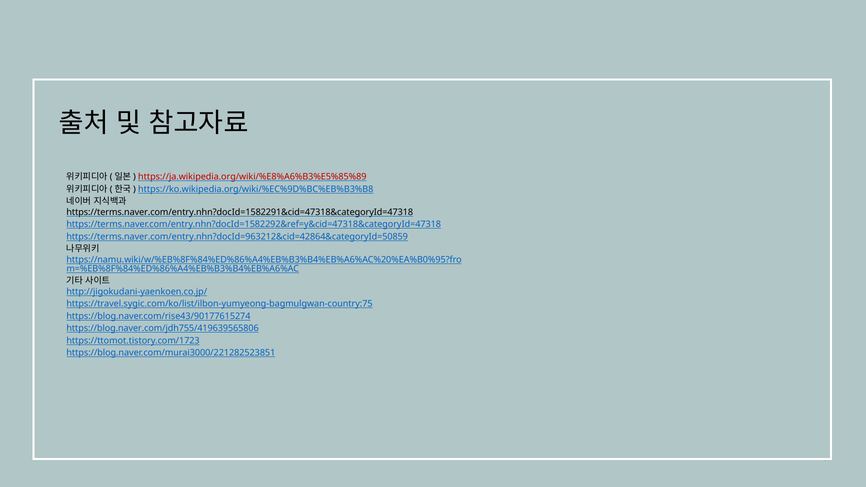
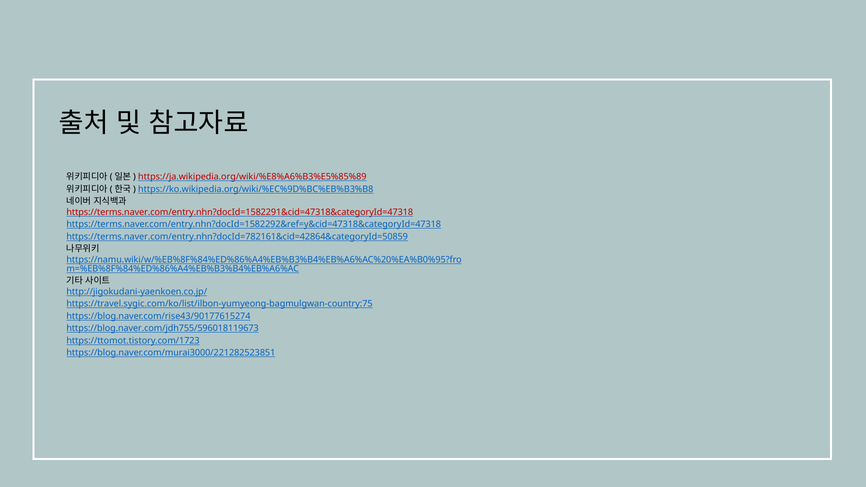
https://terms.naver.com/entry.nhn?docId=1582291&cid=47318&categoryId=47318 colour: black -> red
https://terms.naver.com/entry.nhn?docId=963212&cid=42864&categoryId=50859: https://terms.naver.com/entry.nhn?docId=963212&cid=42864&categoryId=50859 -> https://terms.naver.com/entry.nhn?docId=782161&cid=42864&categoryId=50859
https://blog.naver.com/jdh755/419639565806: https://blog.naver.com/jdh755/419639565806 -> https://blog.naver.com/jdh755/596018119673
